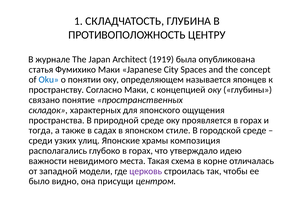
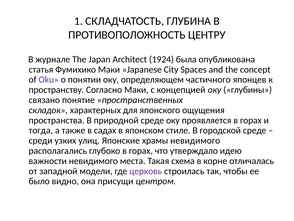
1919: 1919 -> 1924
Oku colour: blue -> purple
называется: называется -> частичного
храмы композиция: композиция -> невидимого
